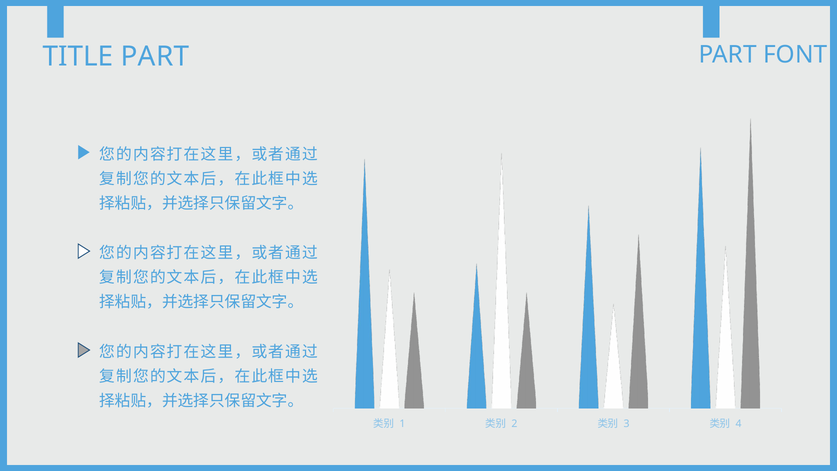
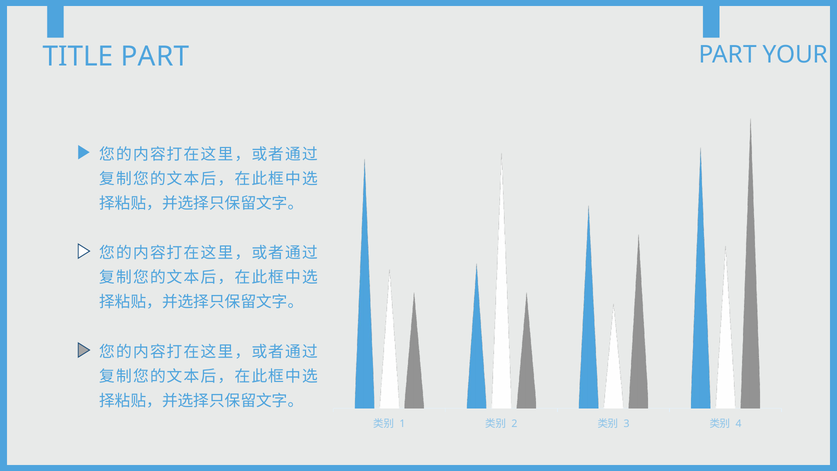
FONT: FONT -> YOUR
